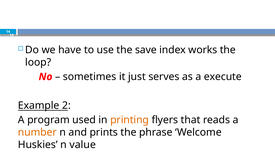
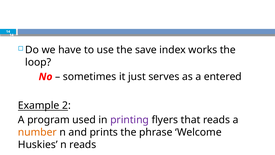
execute: execute -> entered
printing colour: orange -> purple
n value: value -> reads
